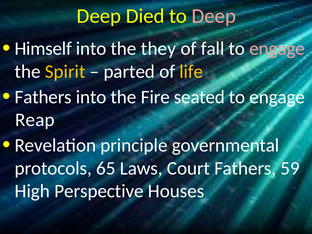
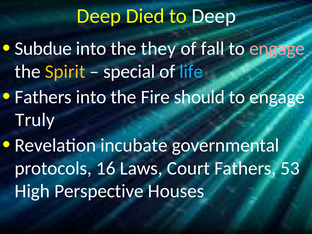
Deep at (214, 16) colour: pink -> white
Himself: Himself -> Subdue
parted: parted -> special
life colour: yellow -> light blue
seated: seated -> should
Reap: Reap -> Truly
principle: principle -> incubate
65: 65 -> 16
59: 59 -> 53
